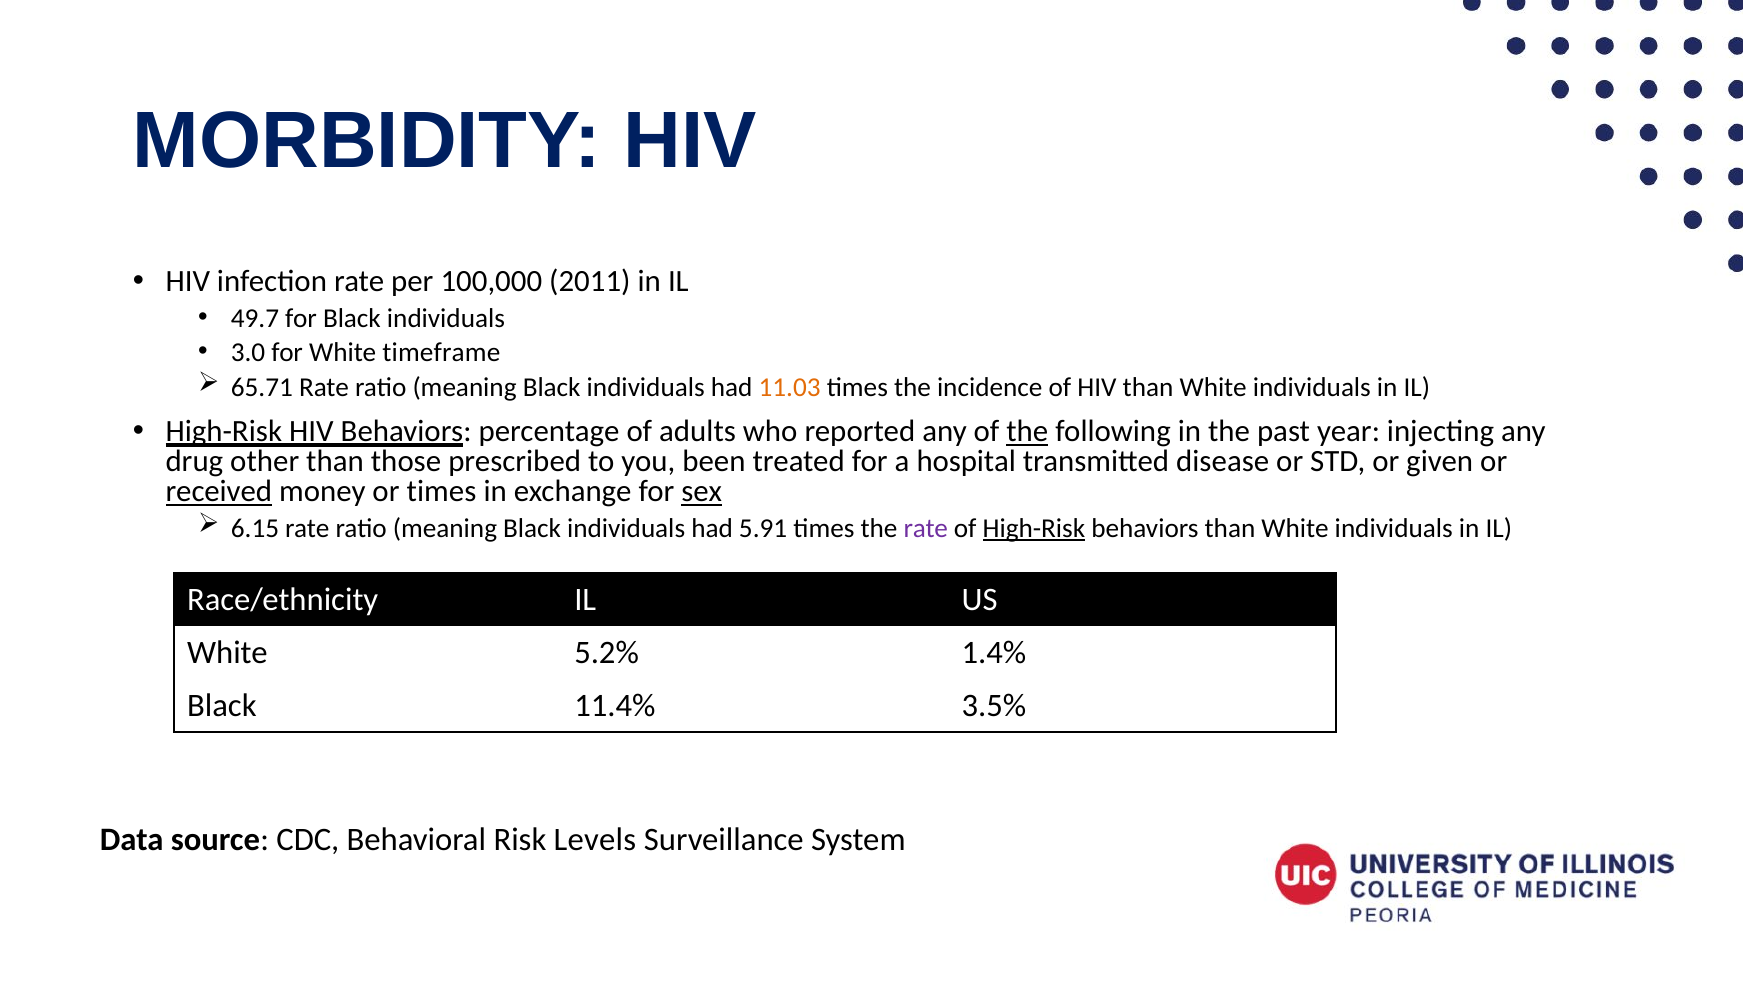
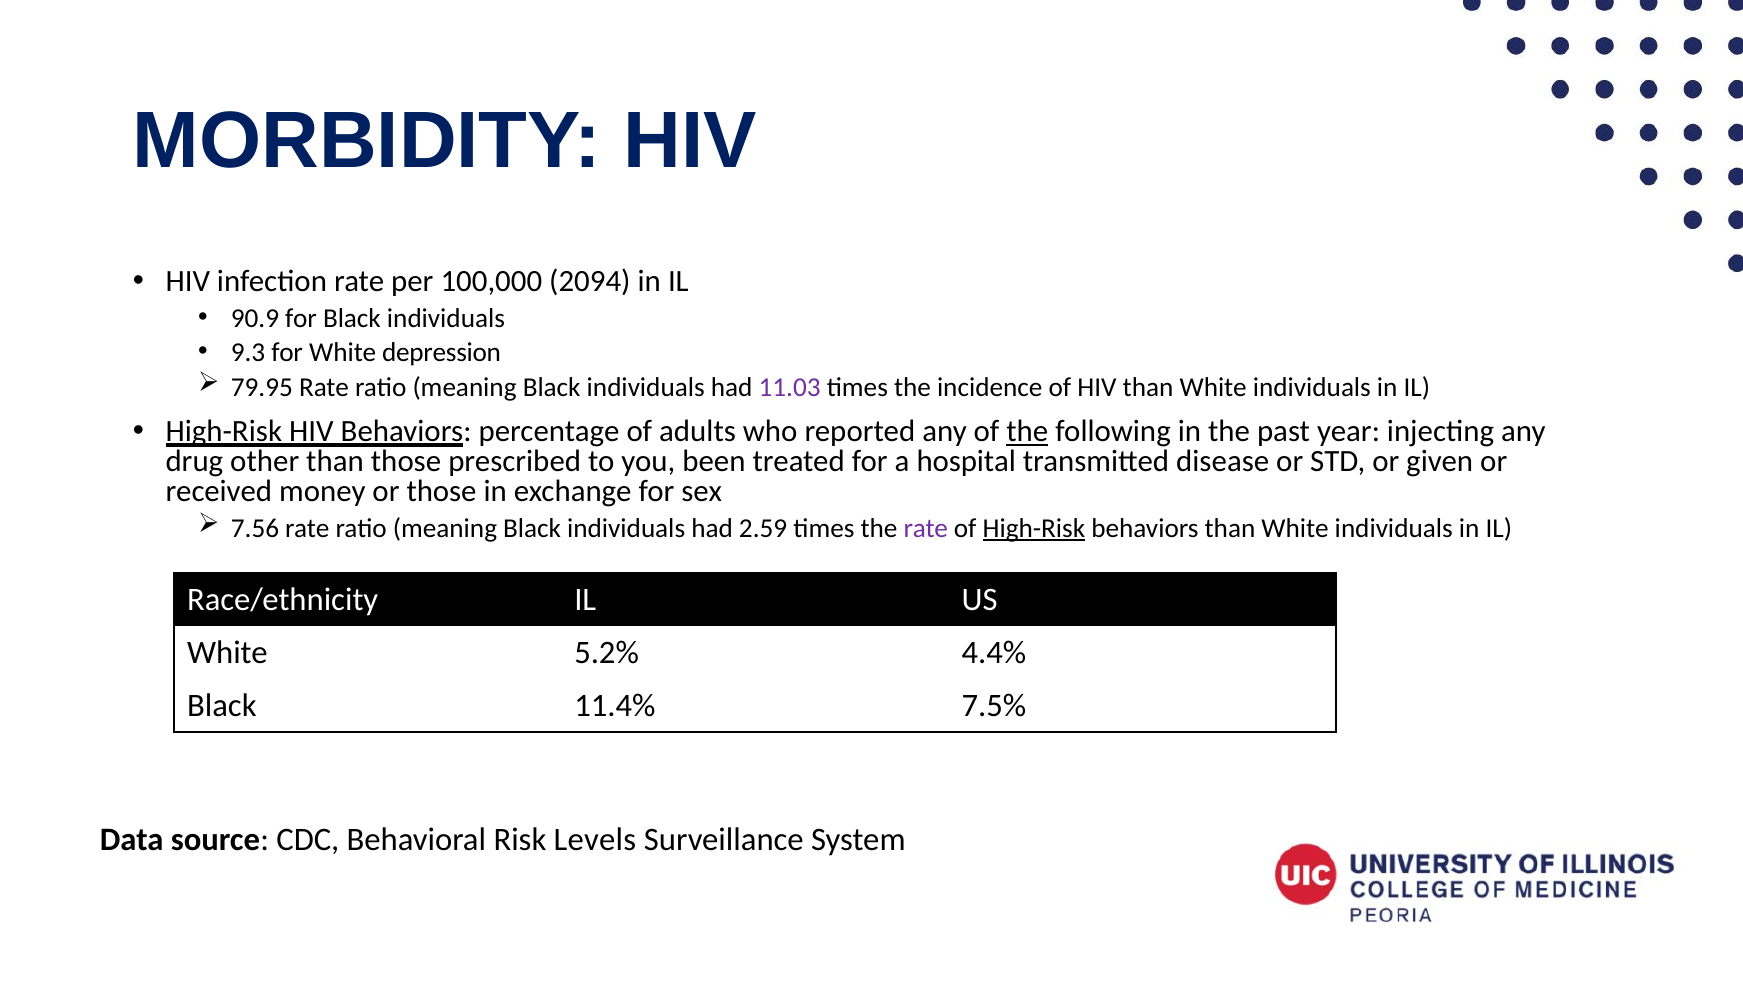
2011: 2011 -> 2094
49.7: 49.7 -> 90.9
3.0: 3.0 -> 9.3
timeframe: timeframe -> depression
65.71: 65.71 -> 79.95
11.03 colour: orange -> purple
received underline: present -> none
or times: times -> those
sex underline: present -> none
6.15: 6.15 -> 7.56
5.91: 5.91 -> 2.59
1.4%: 1.4% -> 4.4%
3.5%: 3.5% -> 7.5%
